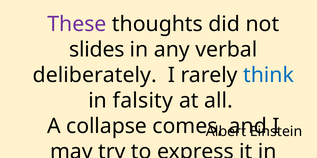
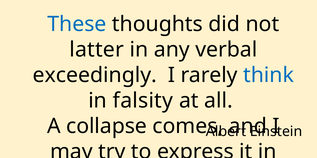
These colour: purple -> blue
slides: slides -> latter
deliberately: deliberately -> exceedingly
